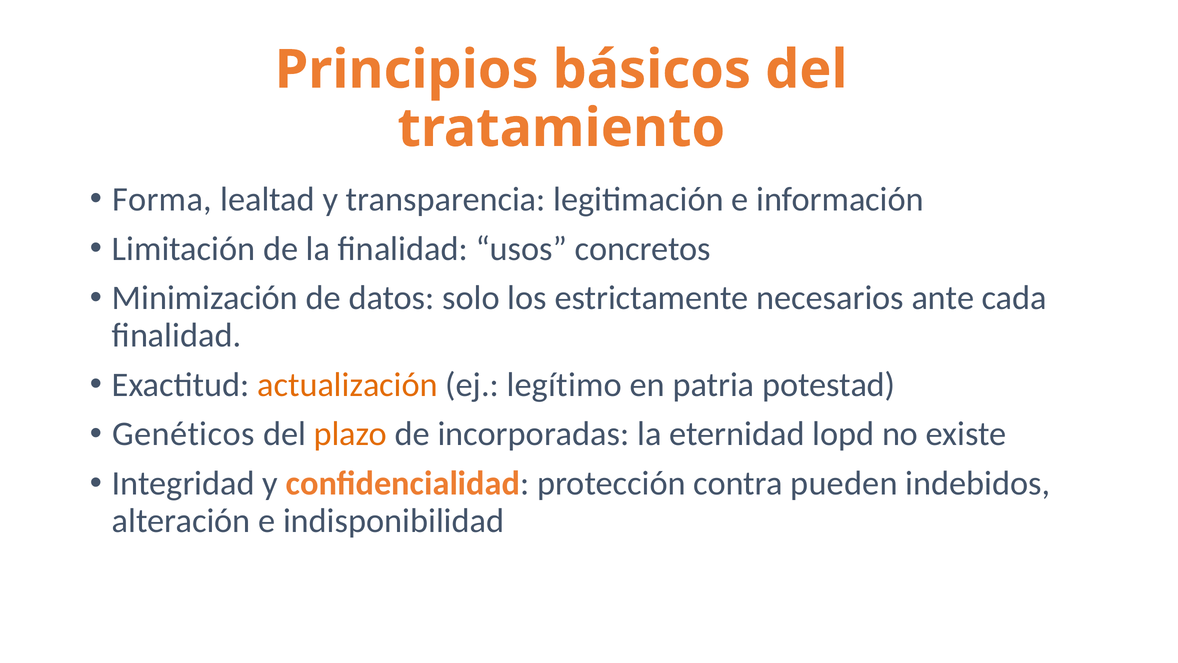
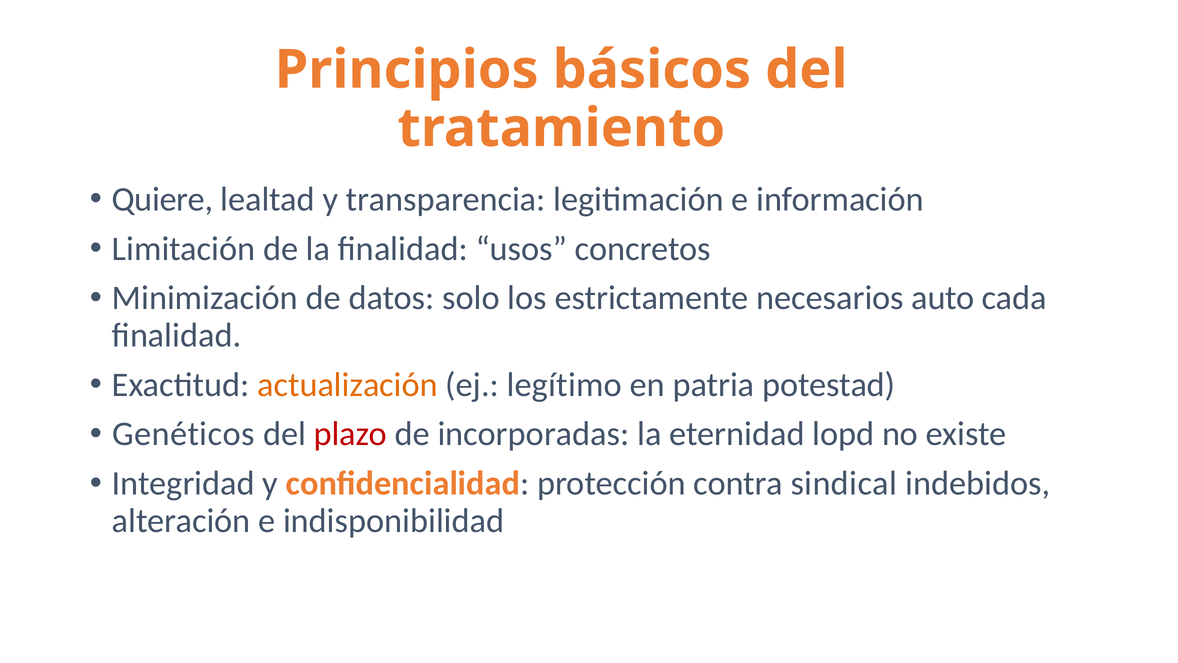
Forma: Forma -> Quiere
ante: ante -> auto
plazo colour: orange -> red
pueden: pueden -> sindical
